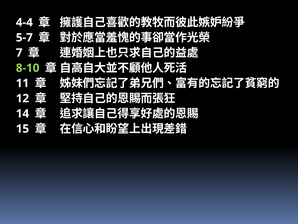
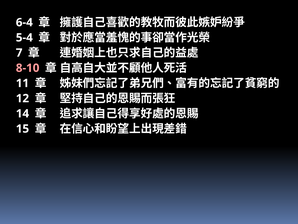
4-4: 4-4 -> 6-4
5-7: 5-7 -> 5-4
8-10 colour: light green -> pink
